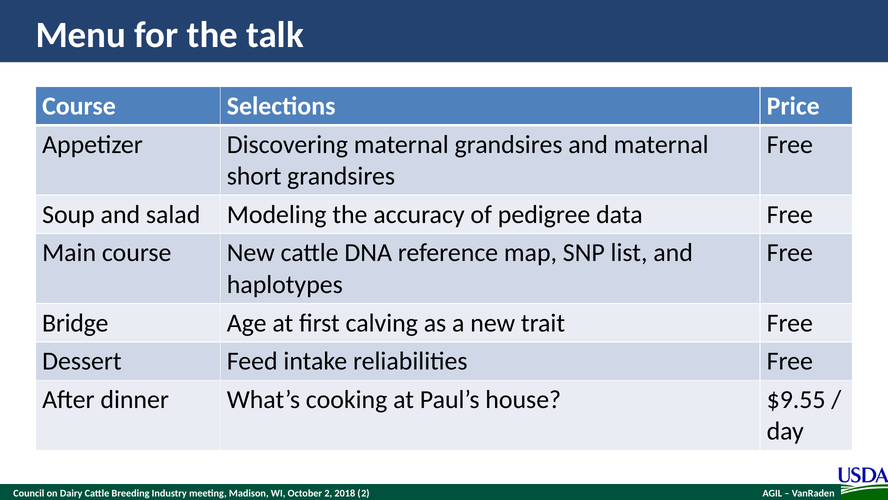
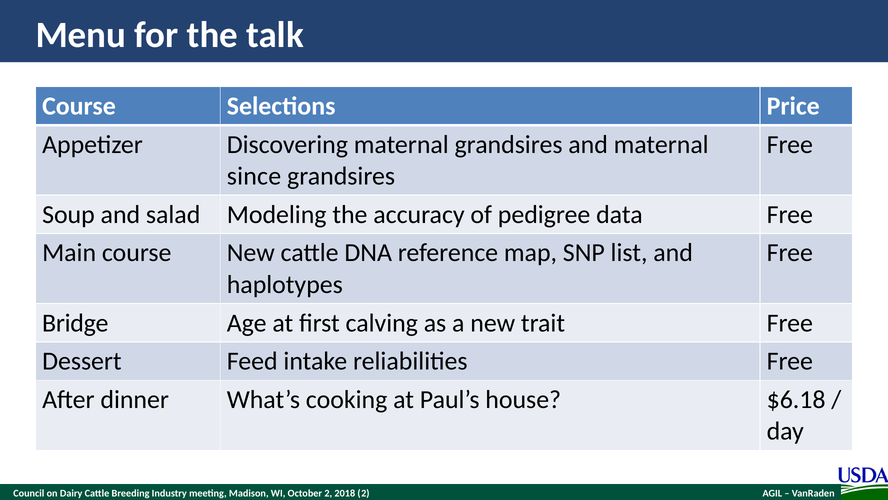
short: short -> since
$9.55: $9.55 -> $6.18
